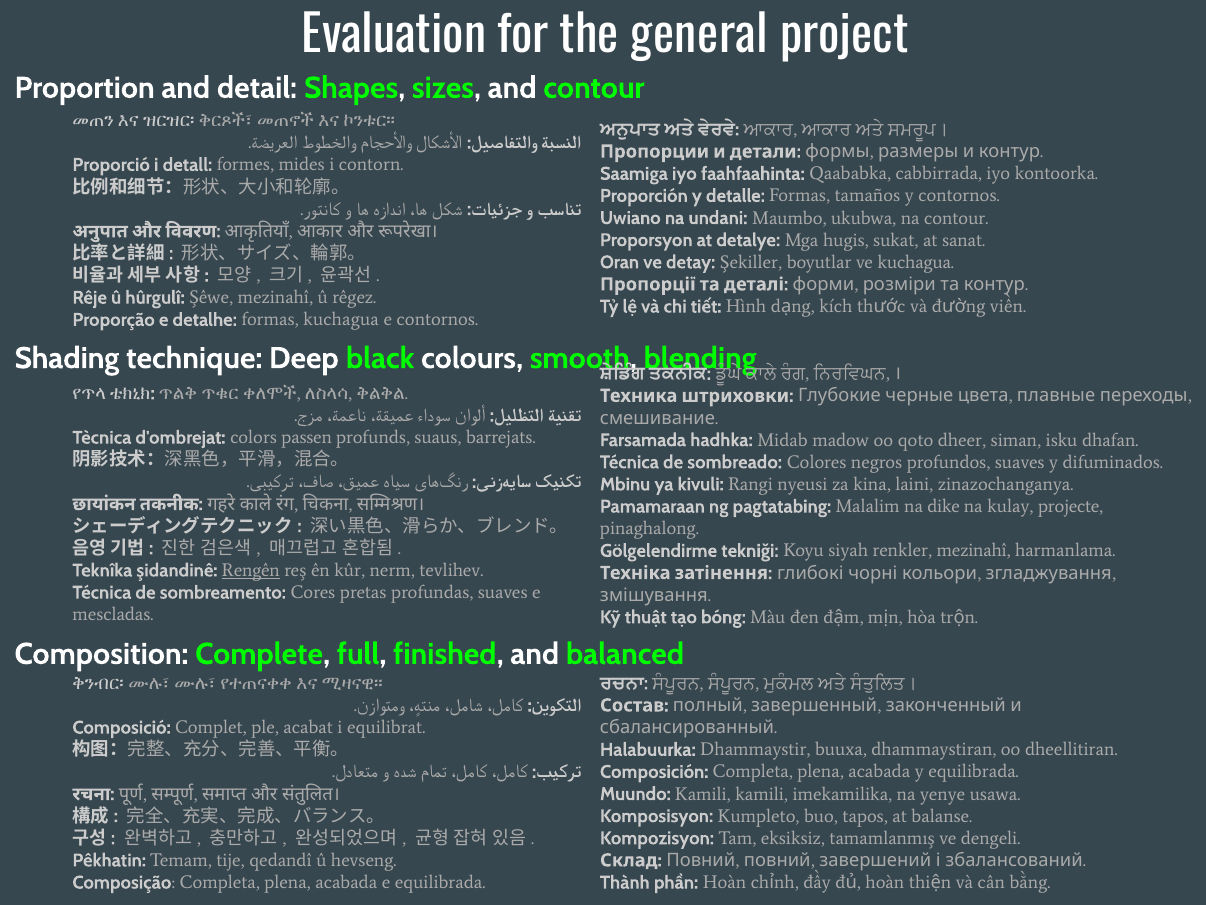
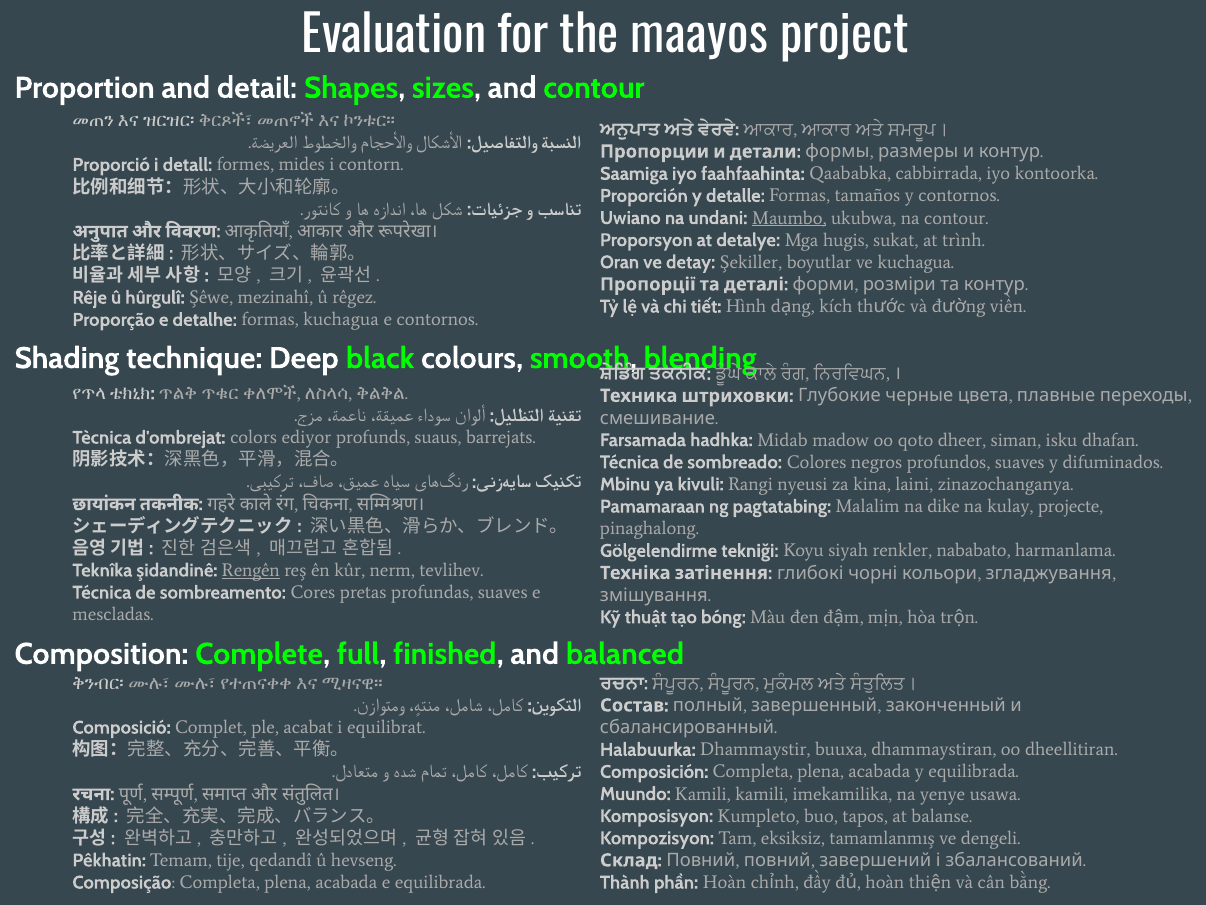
general: general -> maayos
Maumbo underline: none -> present
sanat: sanat -> trình
passen: passen -> ediyor
renkler mezinahî: mezinahî -> nababato
